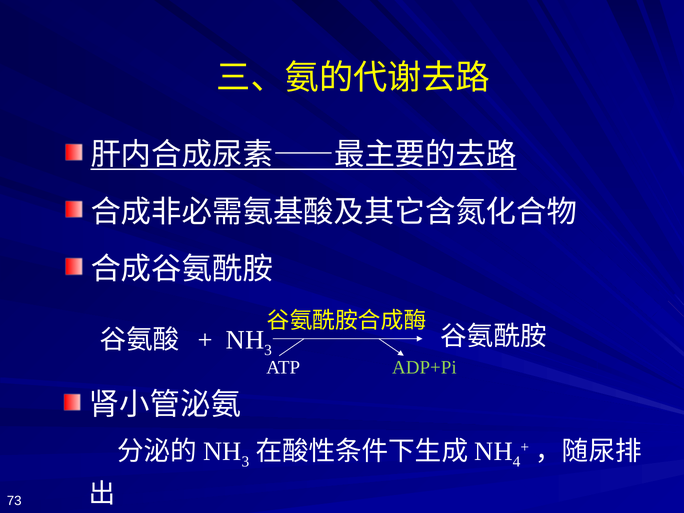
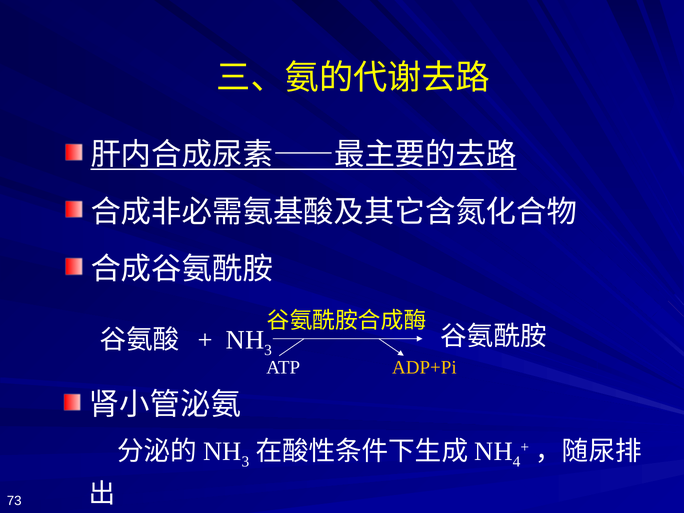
ADP+Pi colour: light green -> yellow
